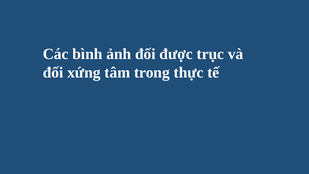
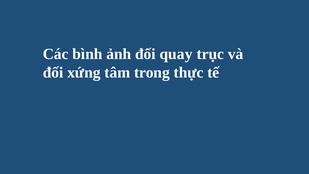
được: được -> quay
